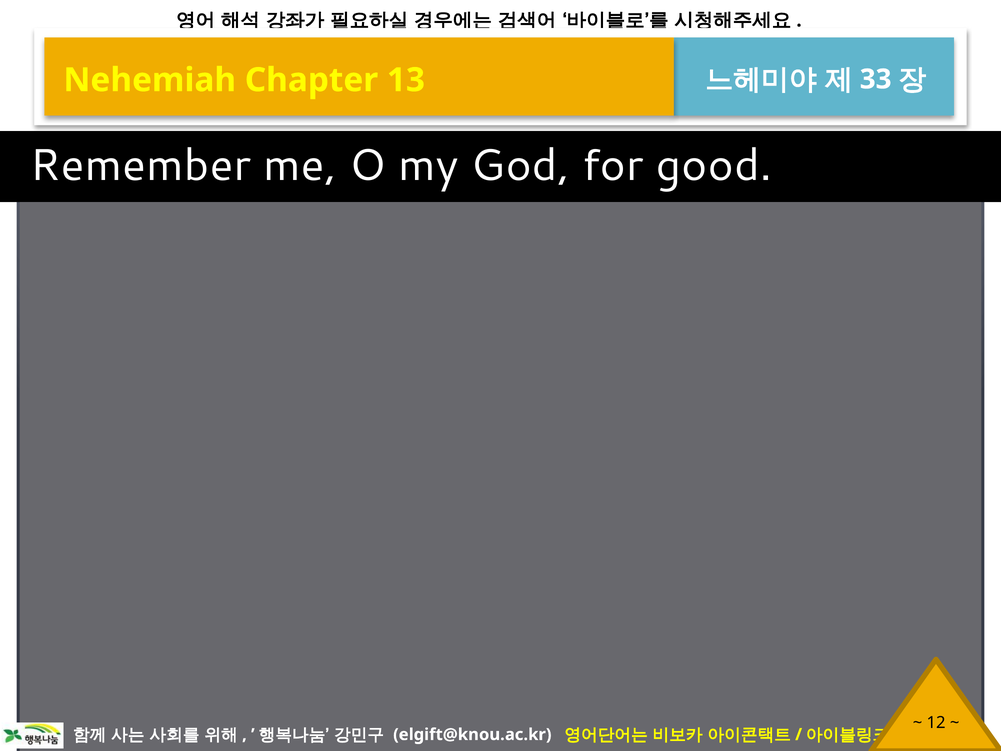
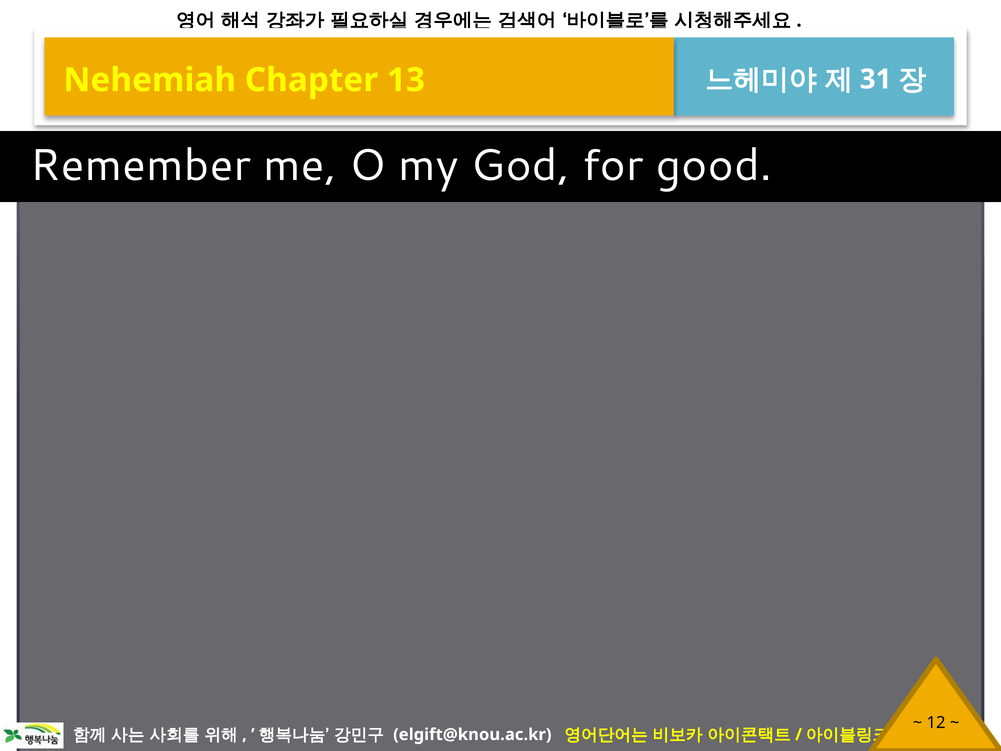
33: 33 -> 31
